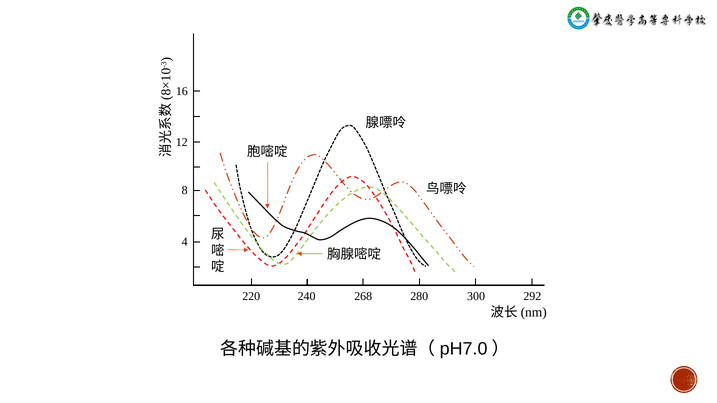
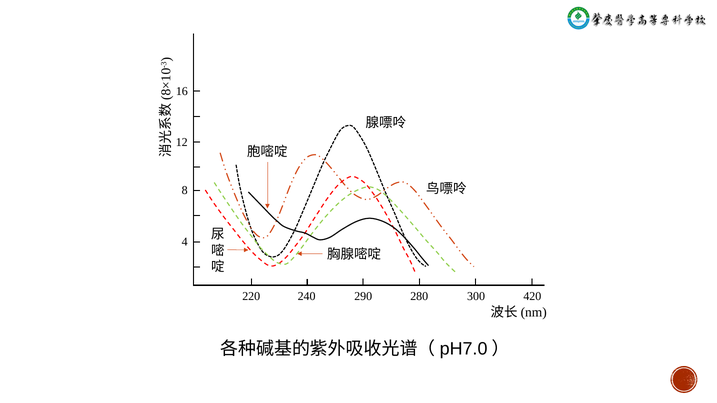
268: 268 -> 290
292: 292 -> 420
